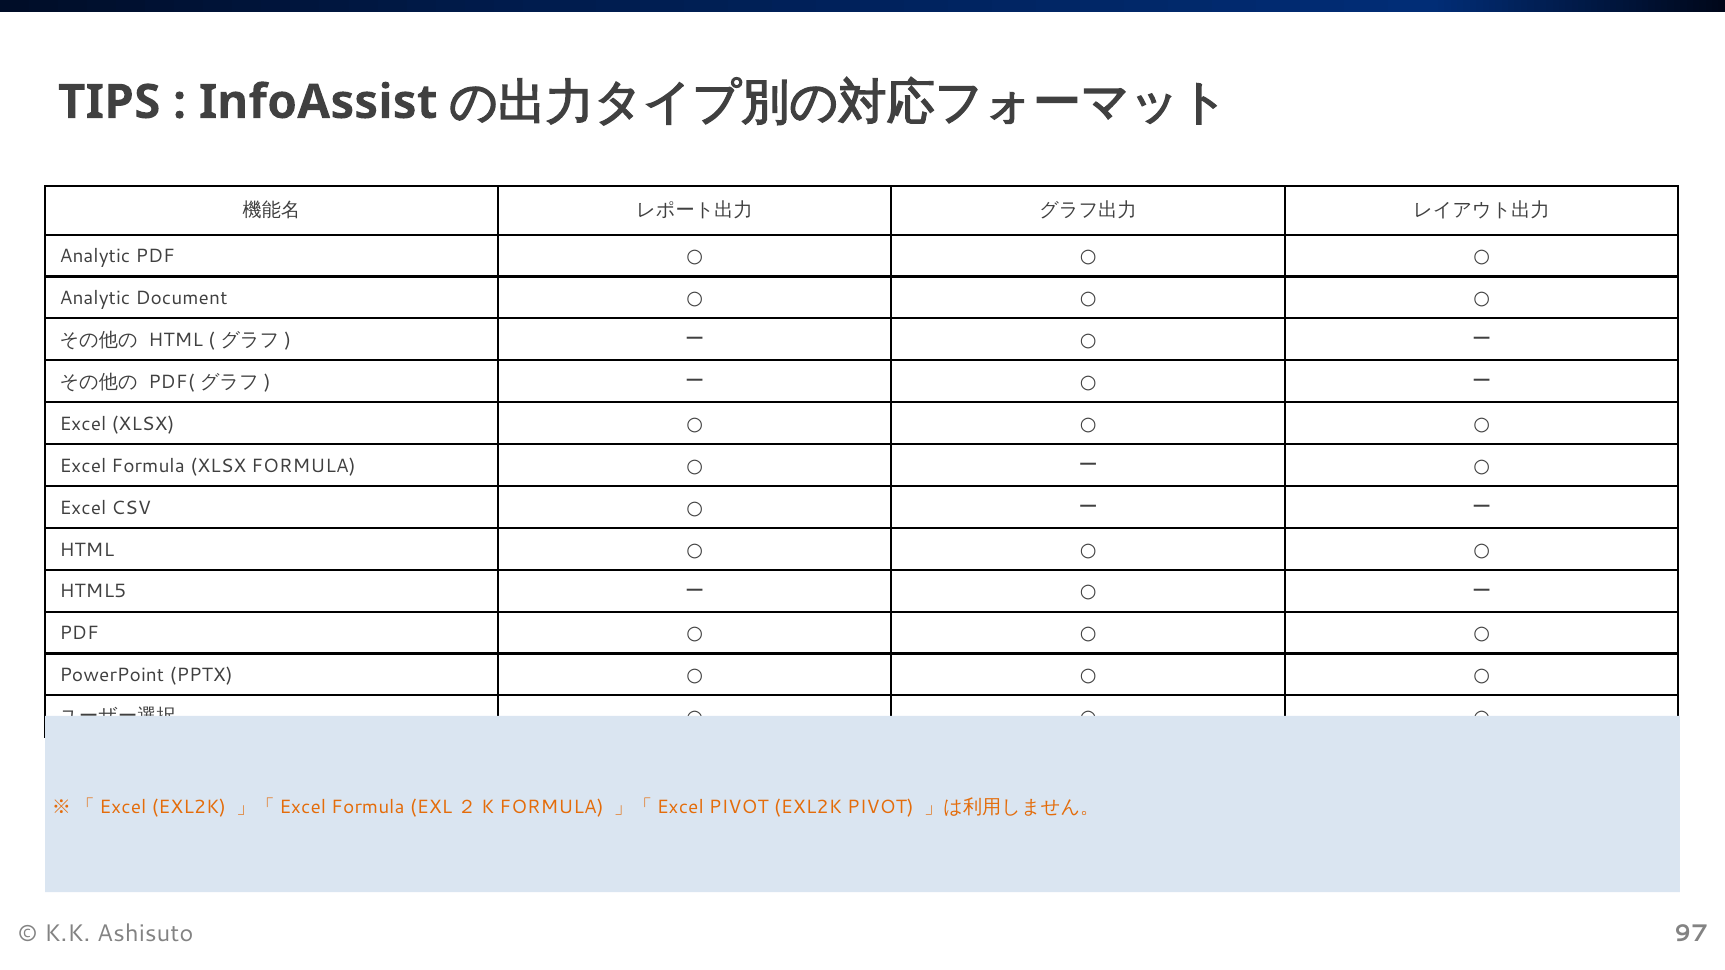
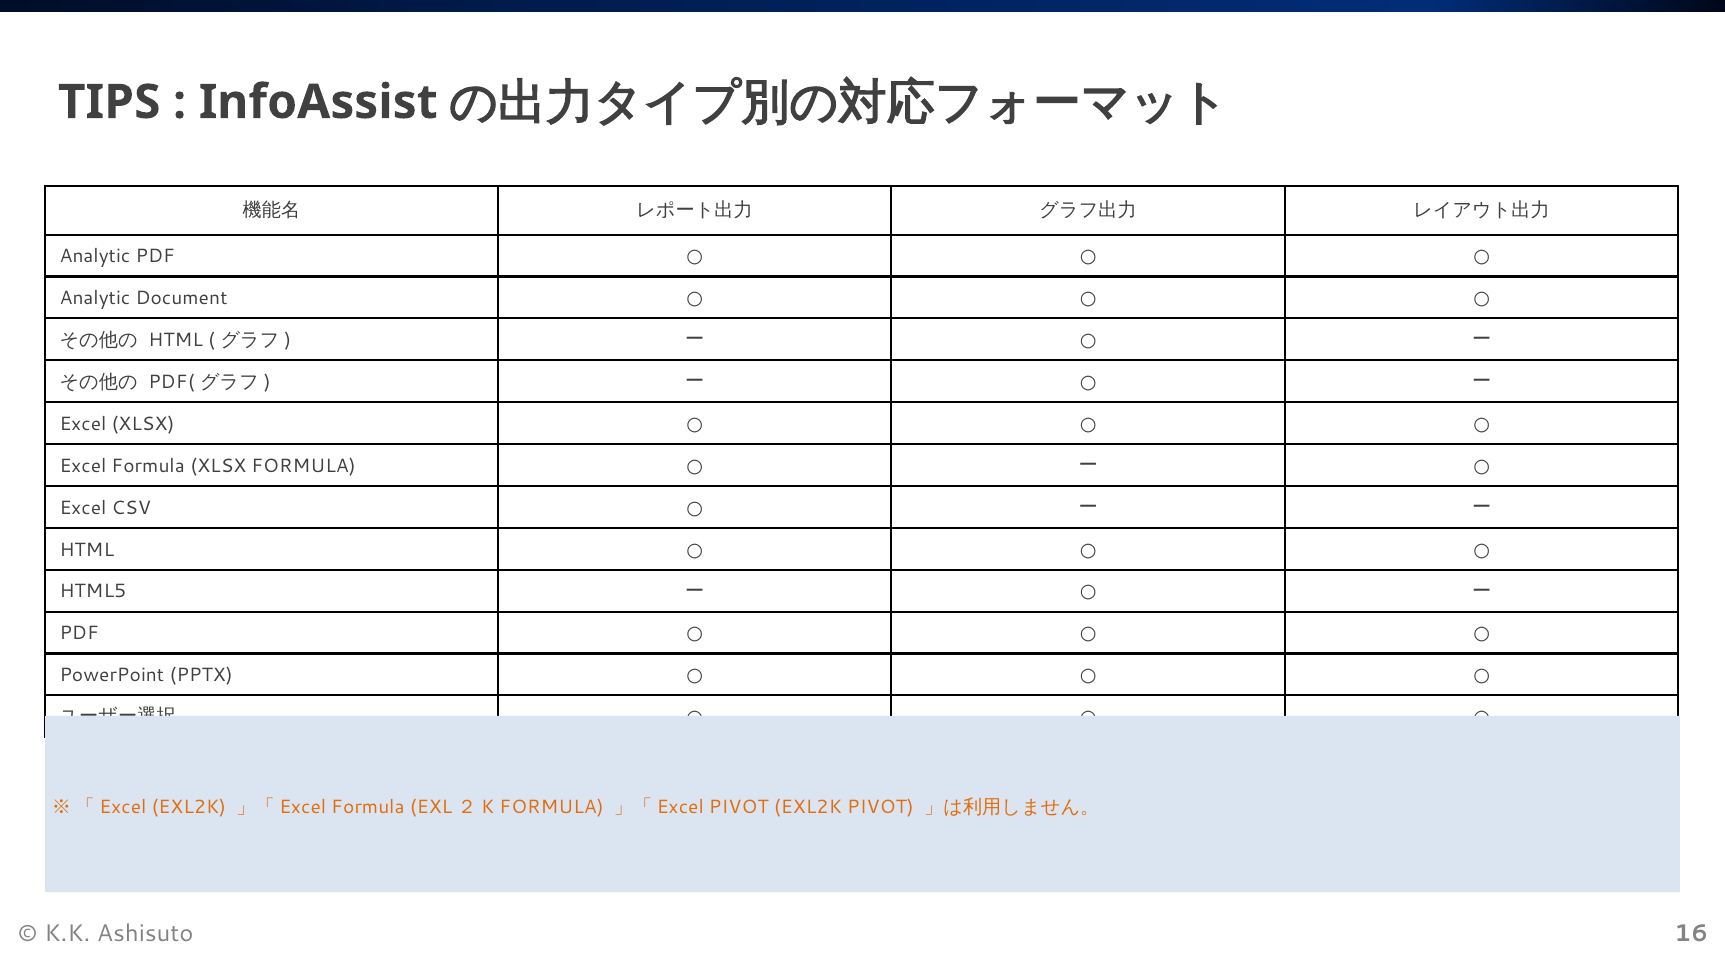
97: 97 -> 16
